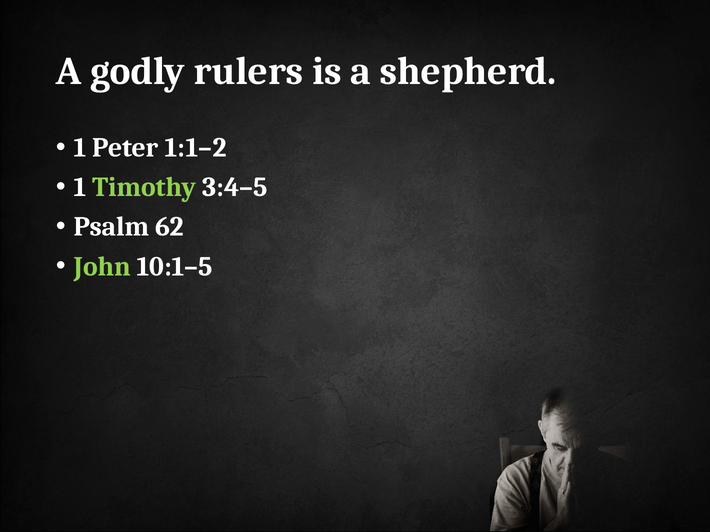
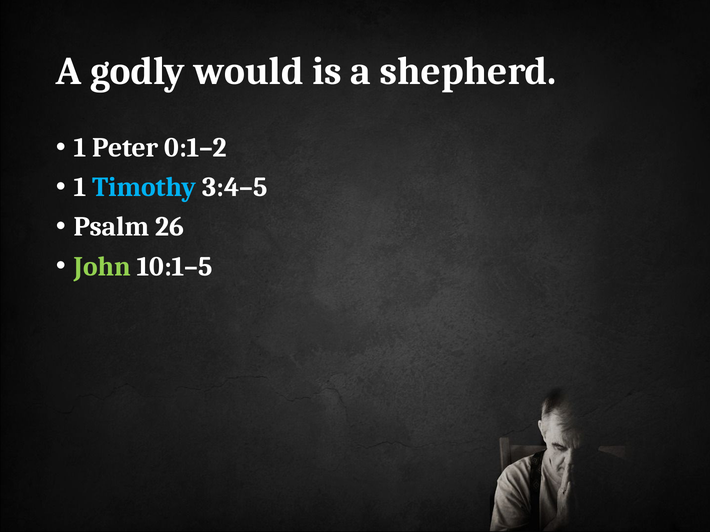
rulers: rulers -> would
1:1–2: 1:1–2 -> 0:1–2
Timothy colour: light green -> light blue
62: 62 -> 26
